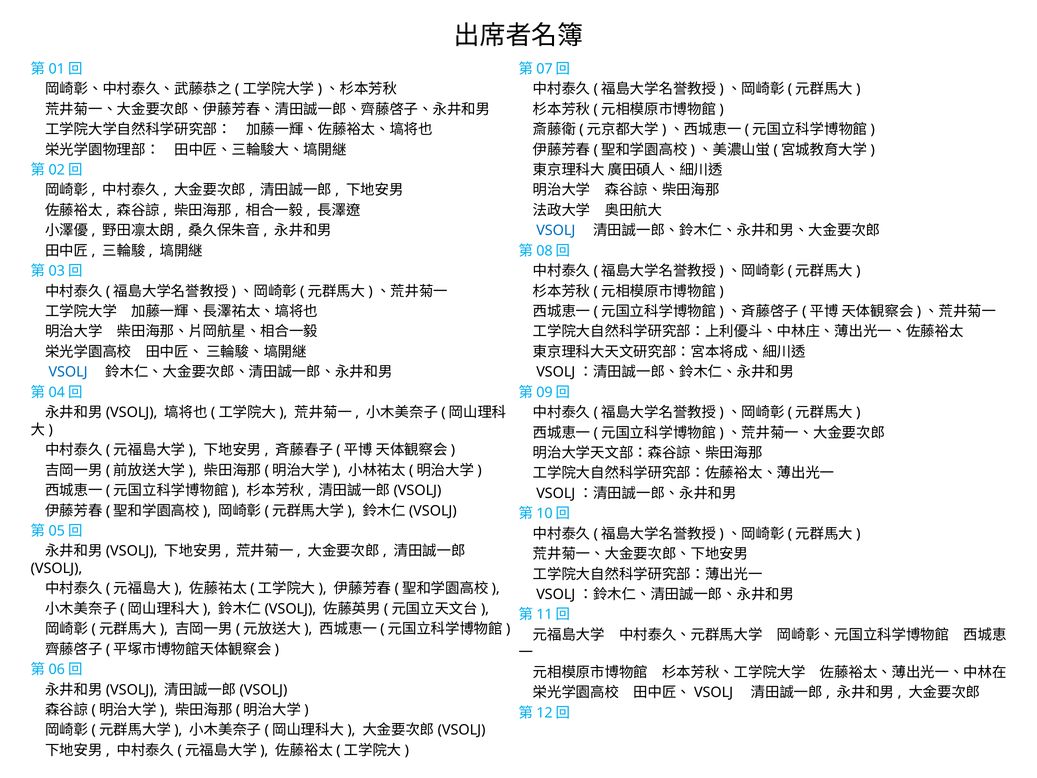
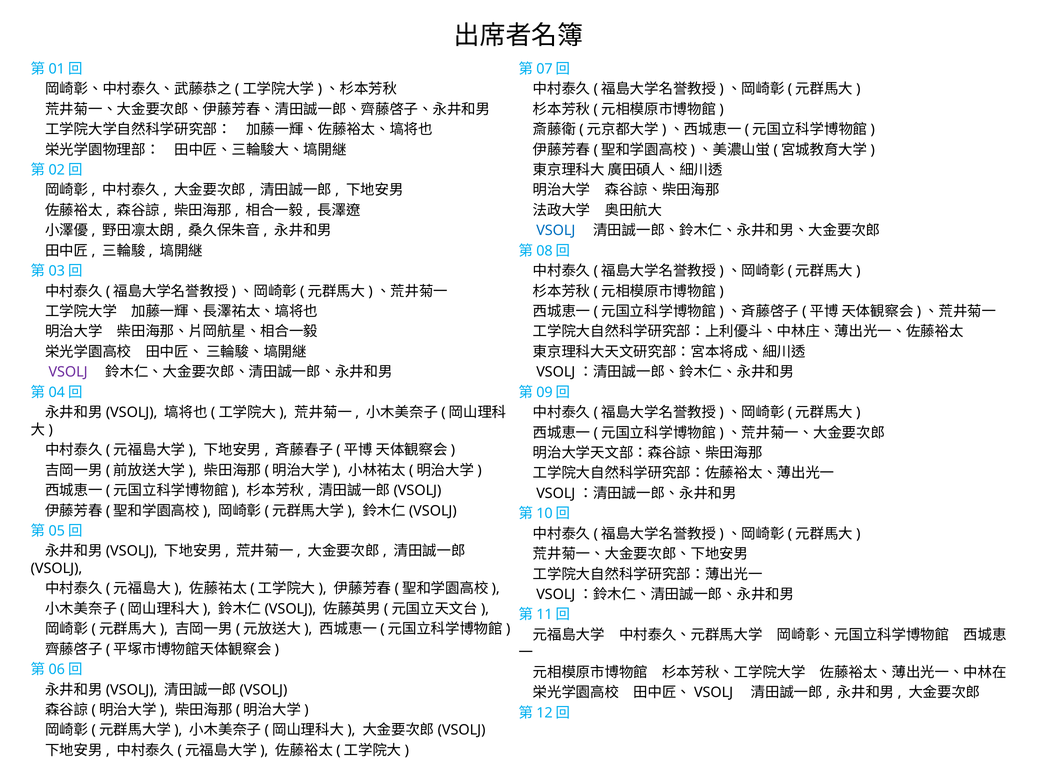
VSOLJ at (68, 372) colour: blue -> purple
